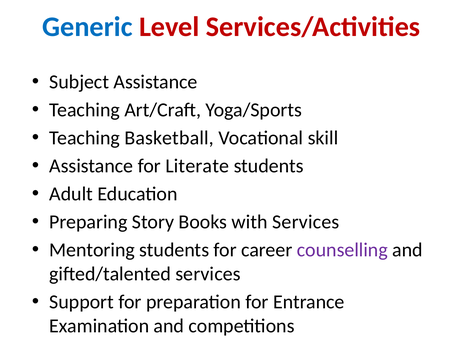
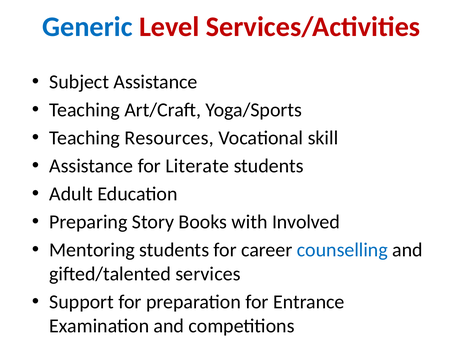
Basketball: Basketball -> Resources
with Services: Services -> Involved
counselling colour: purple -> blue
